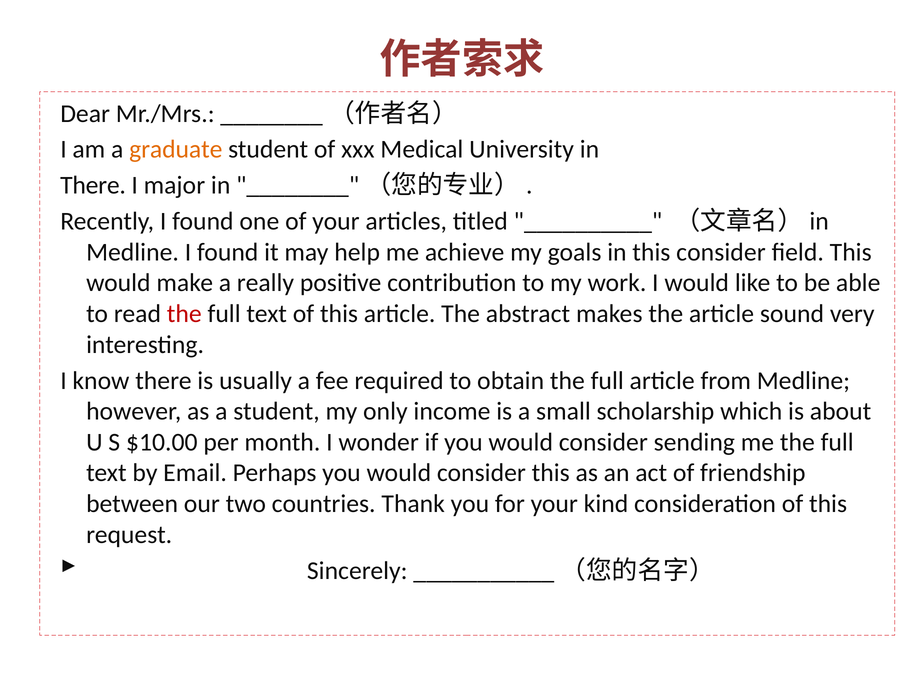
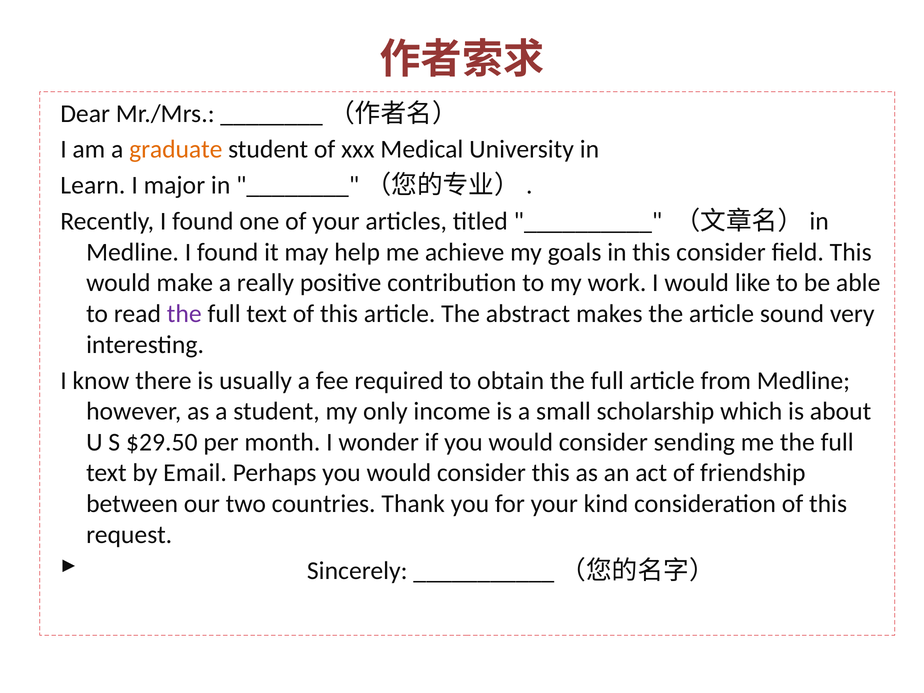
There at (93, 185): There -> Learn
the at (184, 314) colour: red -> purple
$10.00: $10.00 -> $29.50
